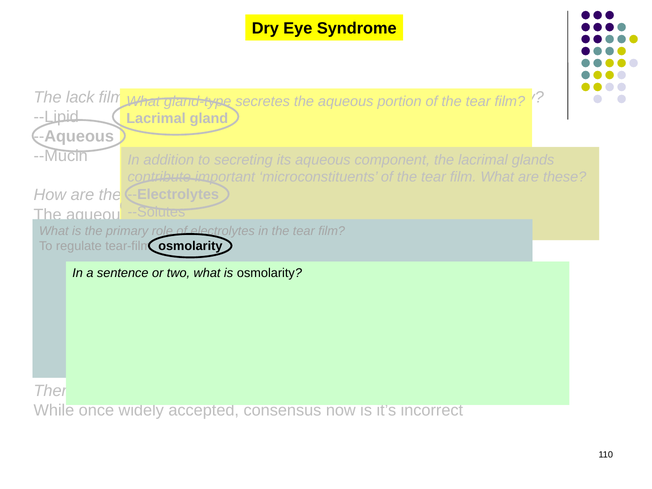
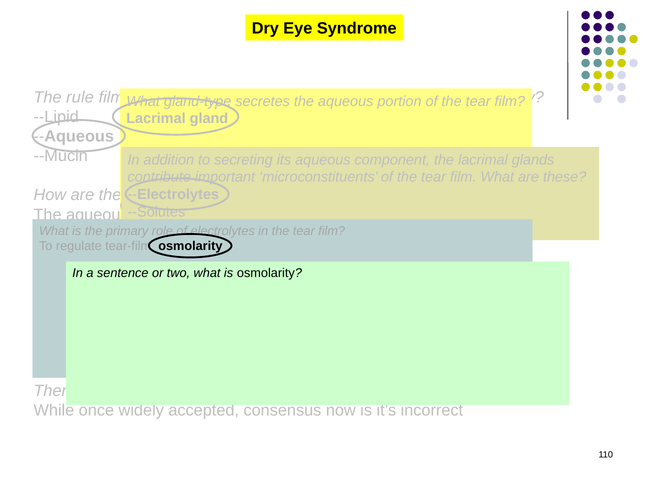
lack at (80, 97): lack -> rule
